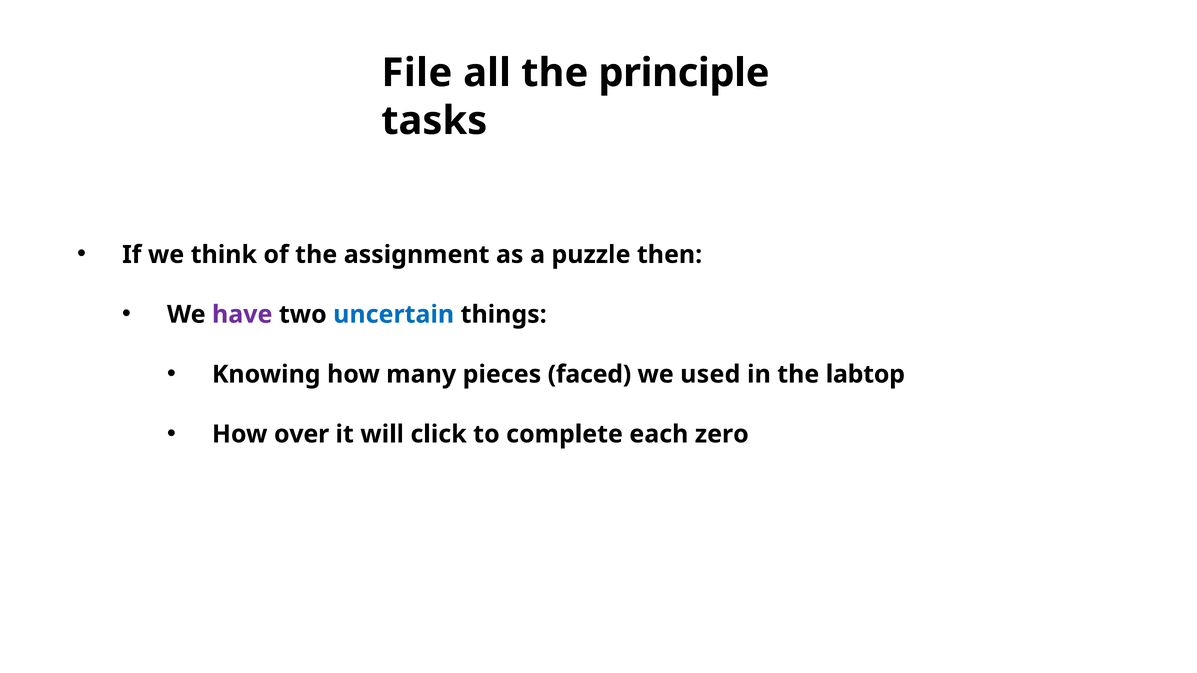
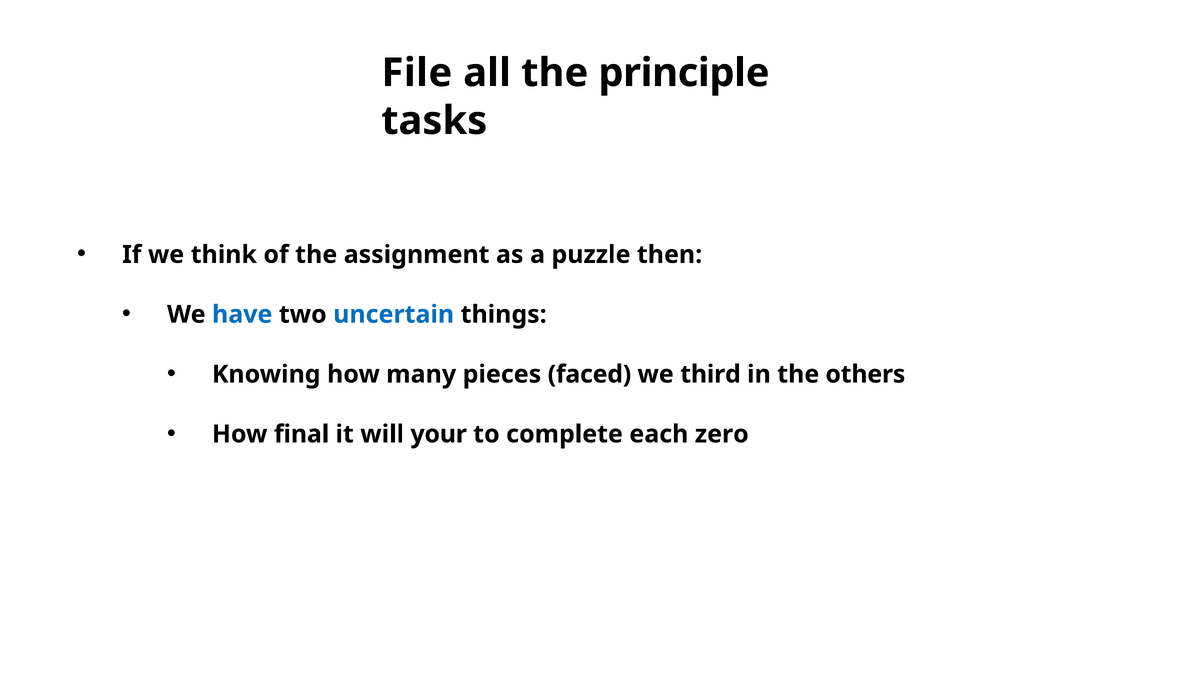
have colour: purple -> blue
used: used -> third
labtop: labtop -> others
over: over -> final
click: click -> your
